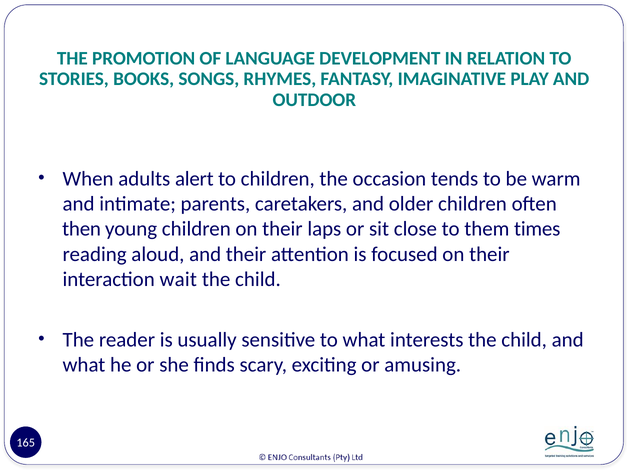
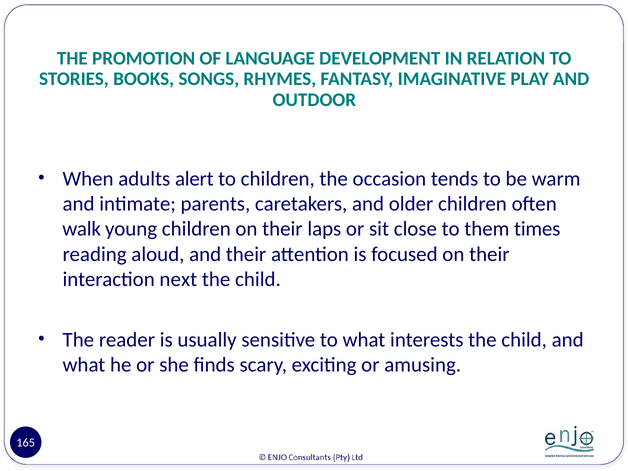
then: then -> walk
wait: wait -> next
